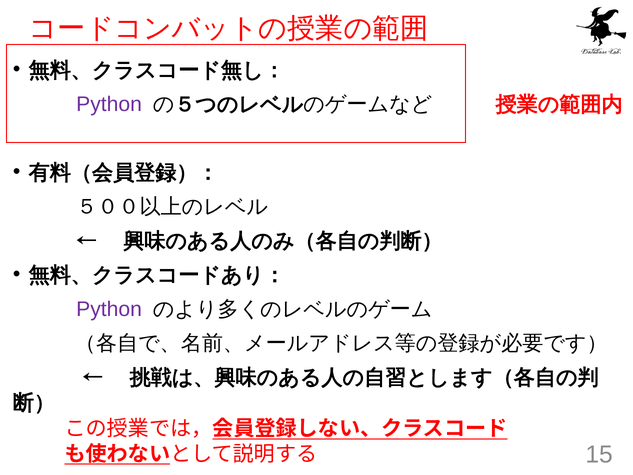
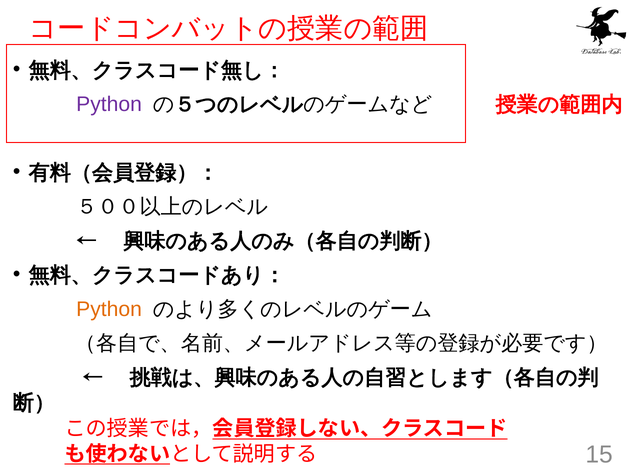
Python at (109, 309) colour: purple -> orange
